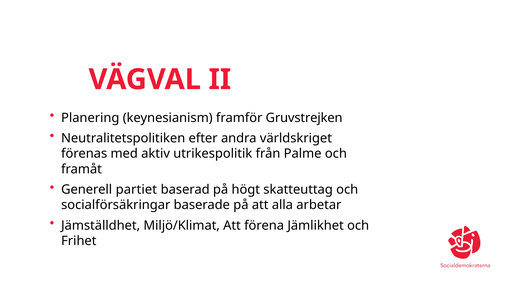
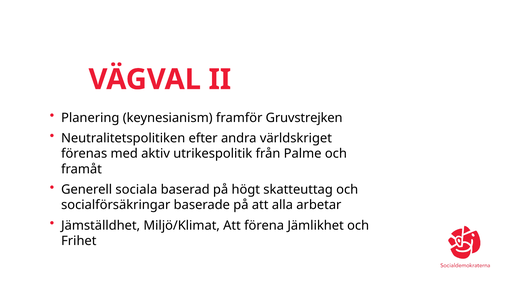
partiet: partiet -> sociala
